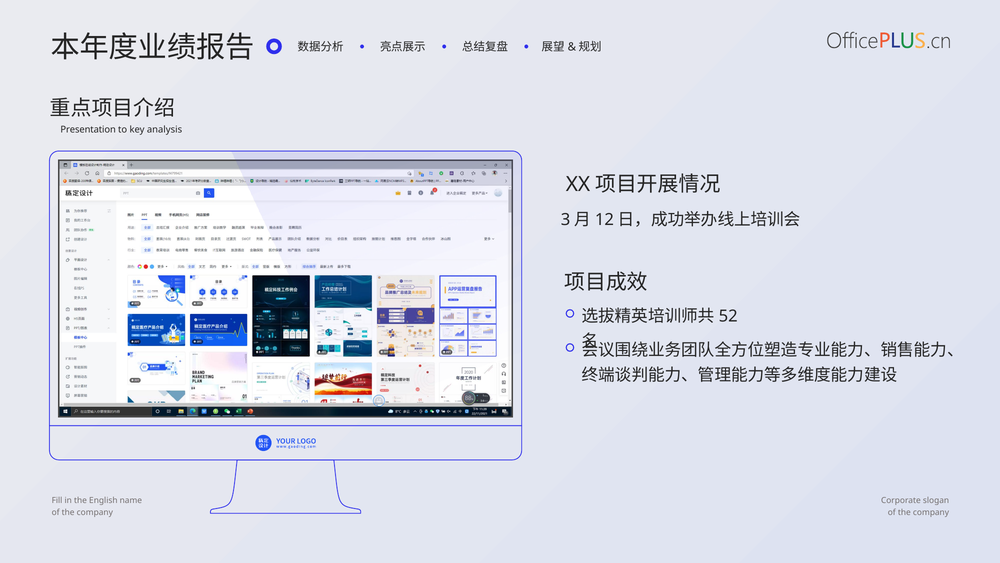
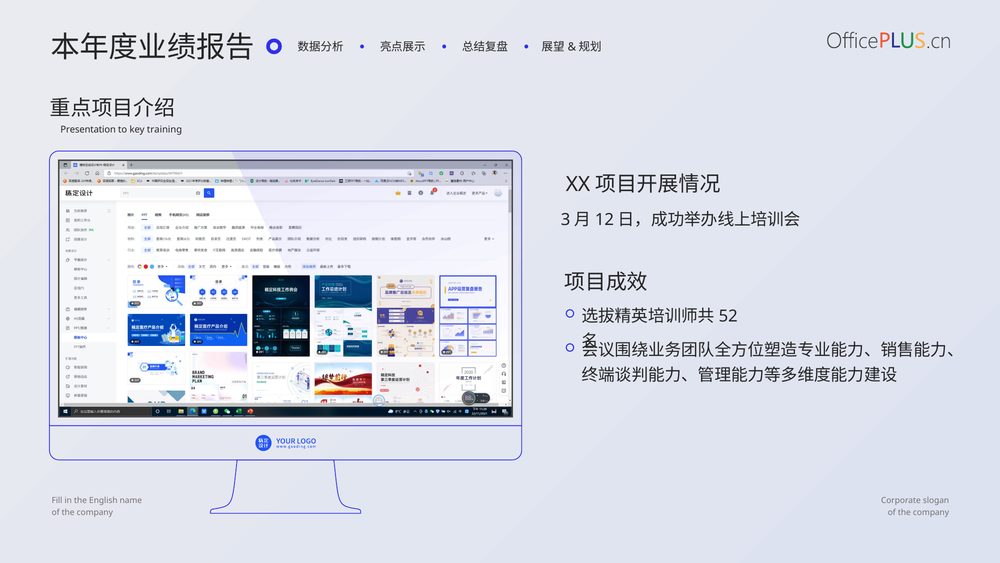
analysis: analysis -> training
